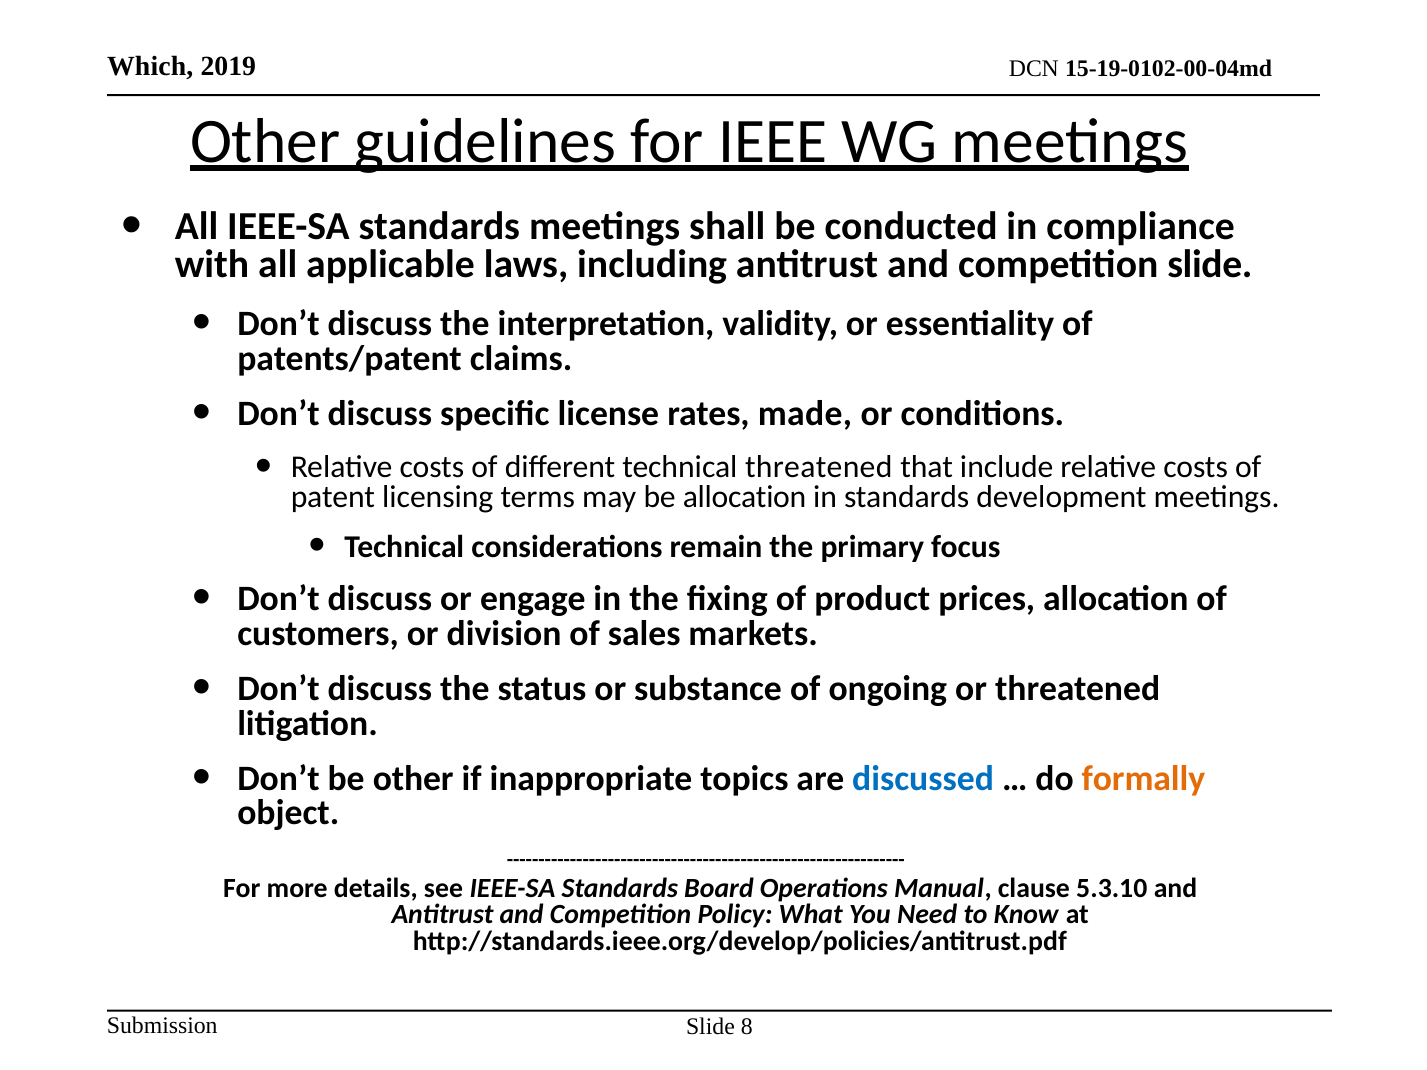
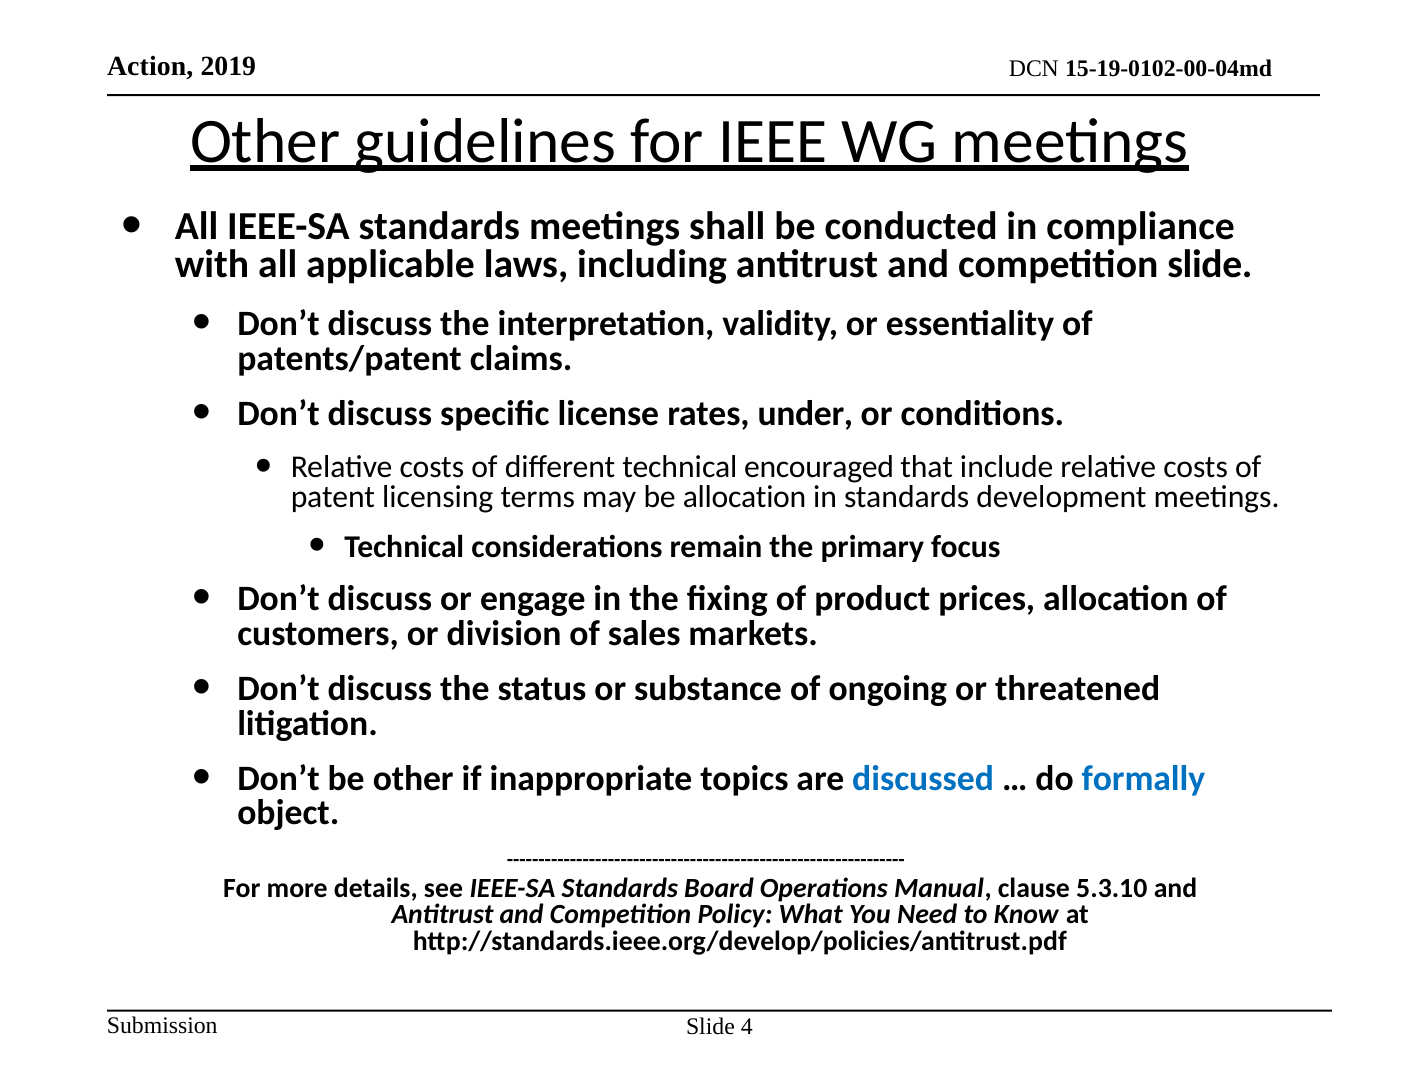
Which: Which -> Action
made: made -> under
technical threatened: threatened -> encouraged
formally colour: orange -> blue
8: 8 -> 4
